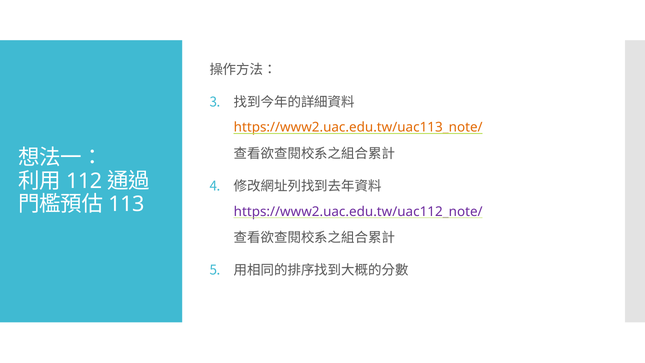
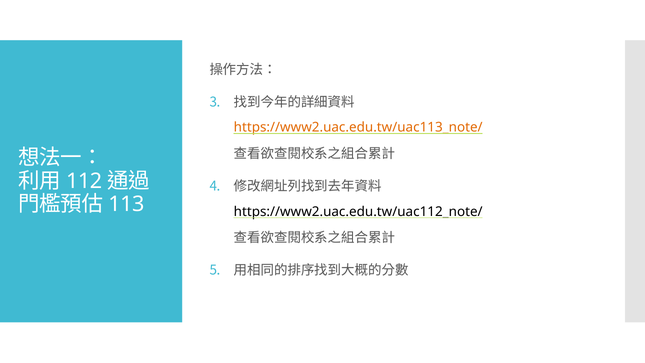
https://www2.uac.edu.tw/uac112_note/ colour: purple -> black
